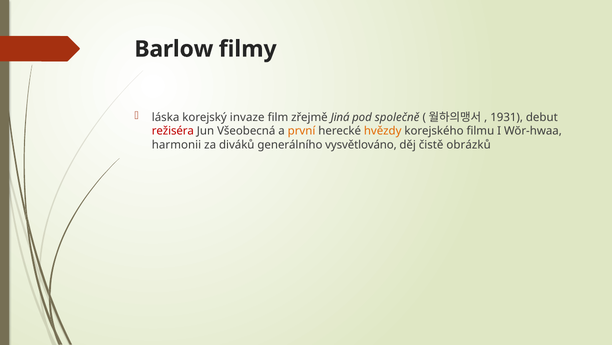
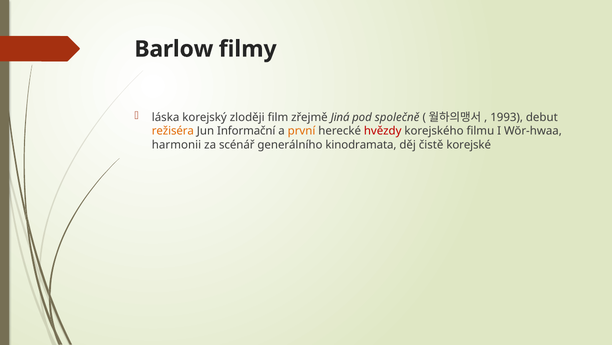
invaze: invaze -> zloději
1931: 1931 -> 1993
režiséra colour: red -> orange
Všeobecná: Všeobecná -> Informační
hvězdy colour: orange -> red
diváků: diváků -> scénář
vysvětlováno: vysvětlováno -> kinodramata
obrázků: obrázků -> korejské
